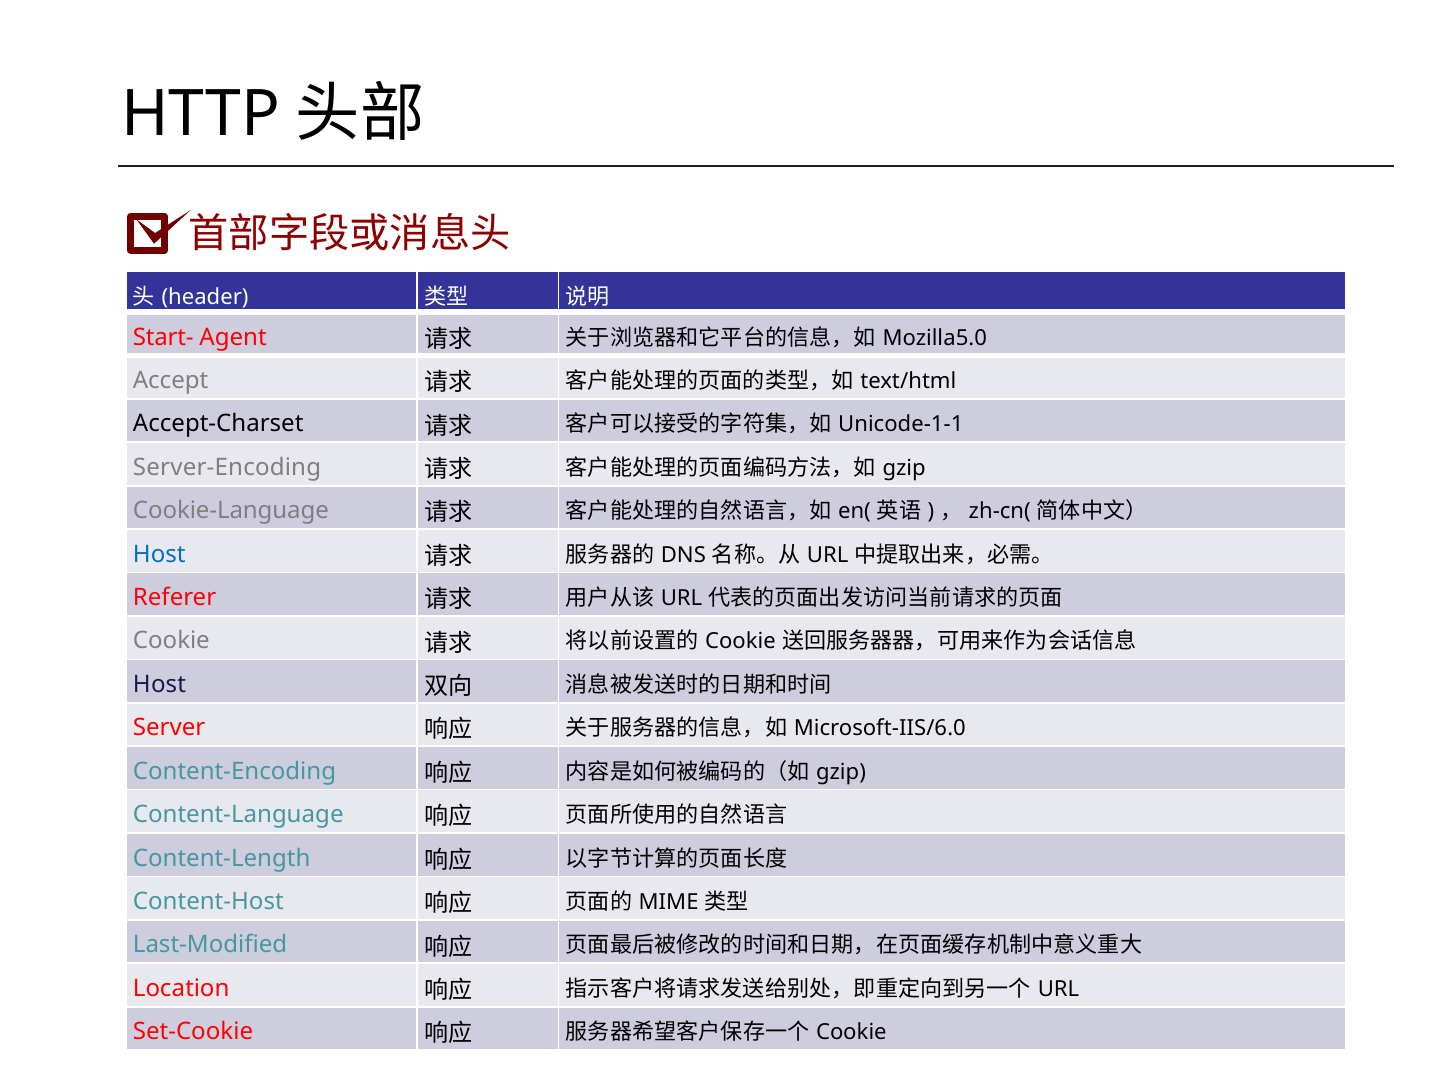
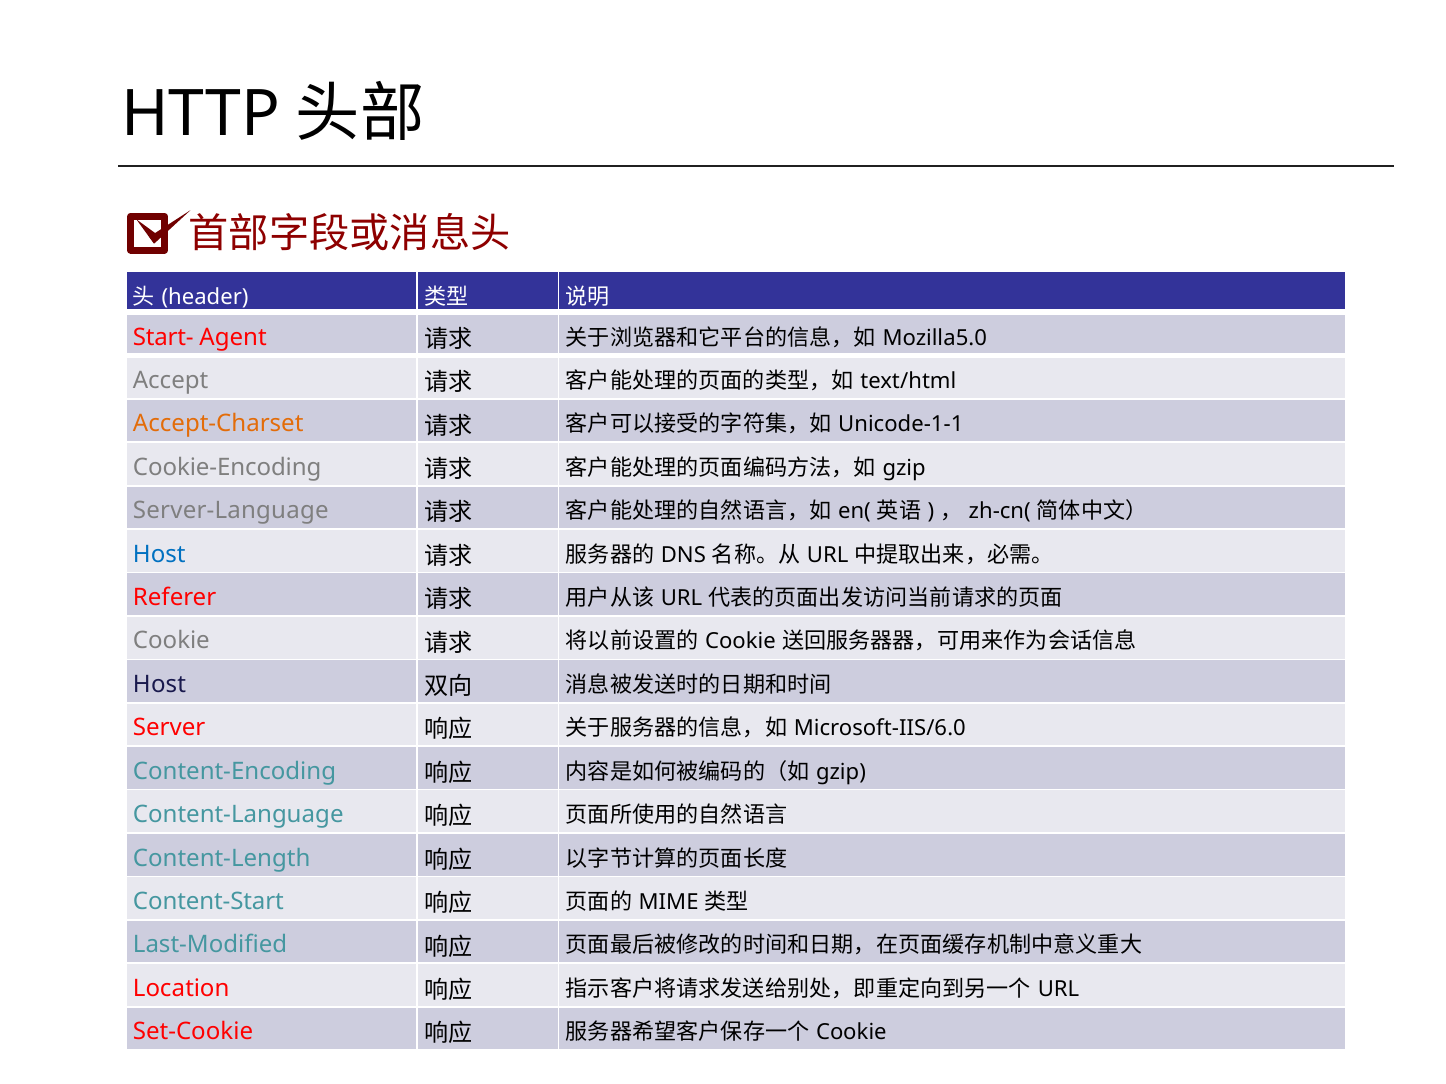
Accept-Charset colour: black -> orange
Server-Encoding: Server-Encoding -> Cookie-Encoding
Cookie-Language: Cookie-Language -> Server-Language
Content-Host: Content-Host -> Content-Start
